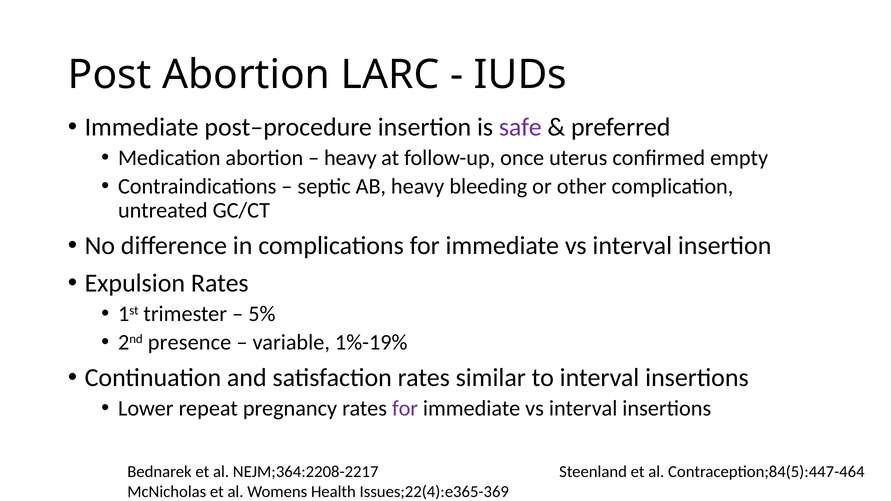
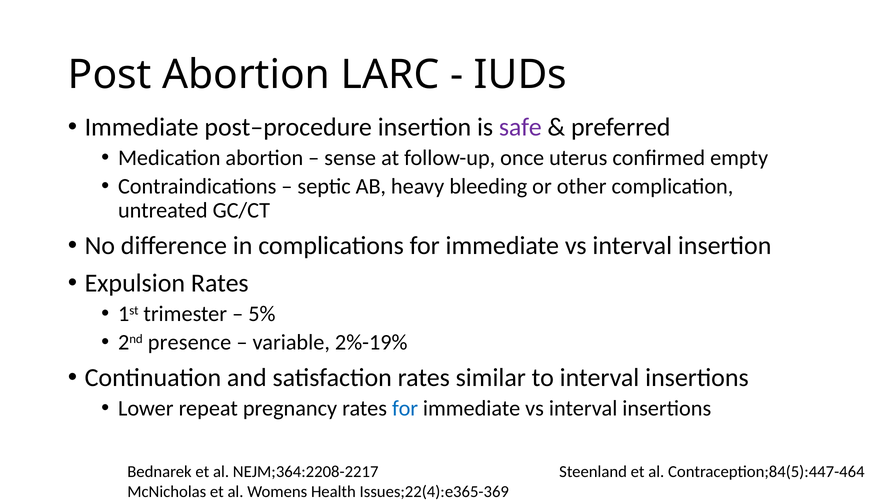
heavy at (350, 158): heavy -> sense
1%-19%: 1%-19% -> 2%-19%
for at (405, 409) colour: purple -> blue
